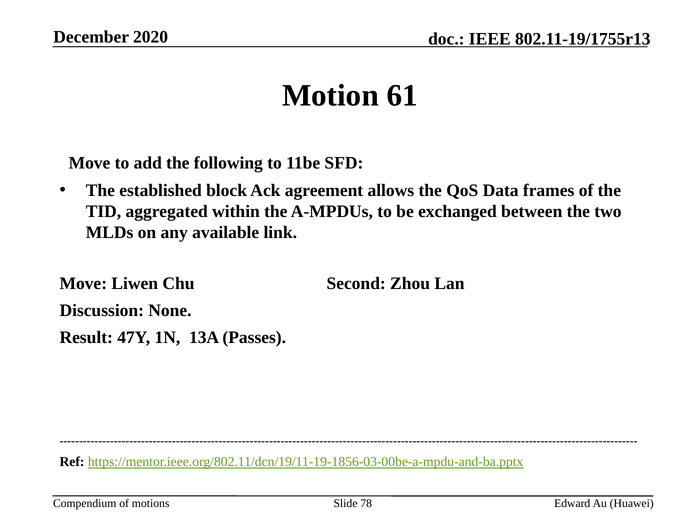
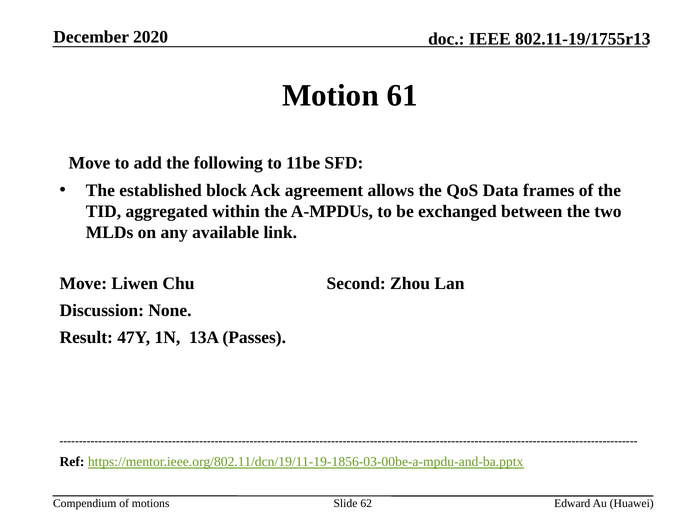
78: 78 -> 62
